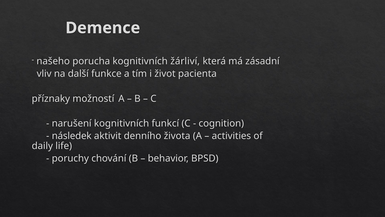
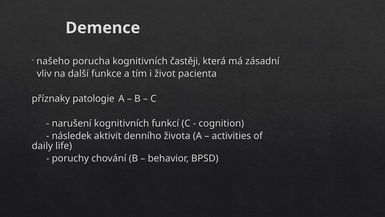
žárliví: žárliví -> častěji
možností: možností -> patologie
